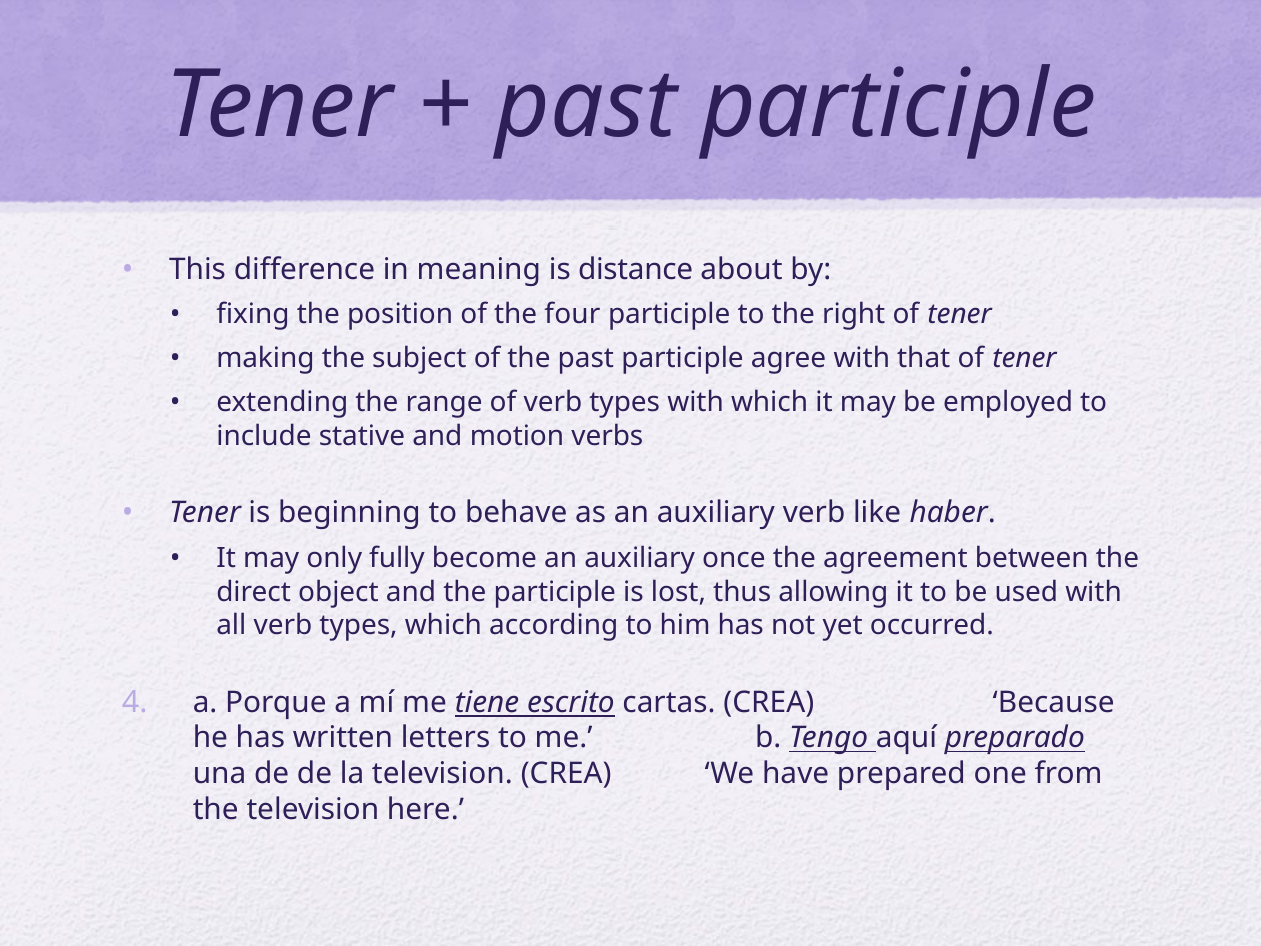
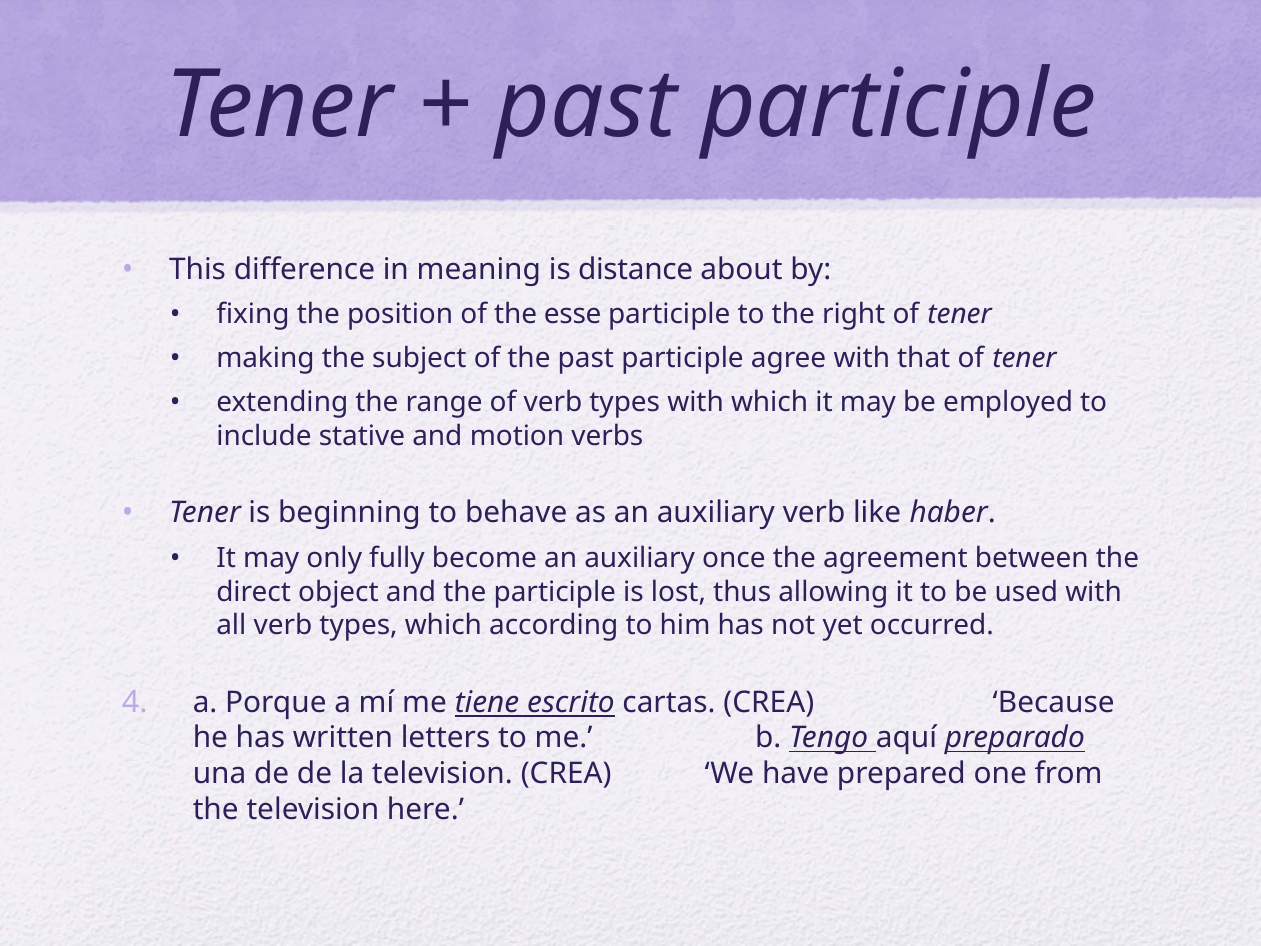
four: four -> esse
